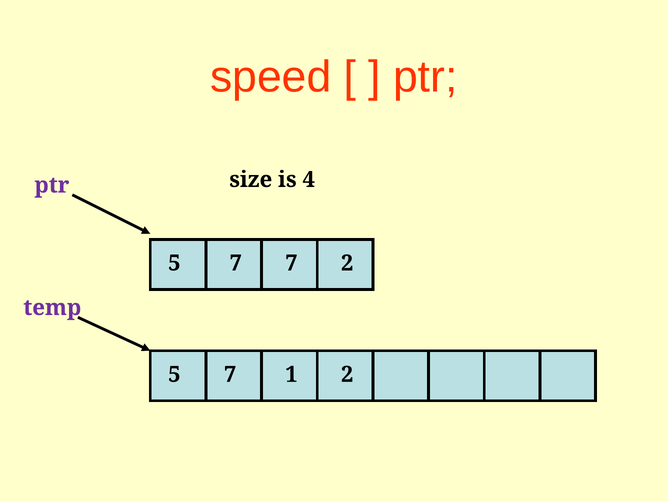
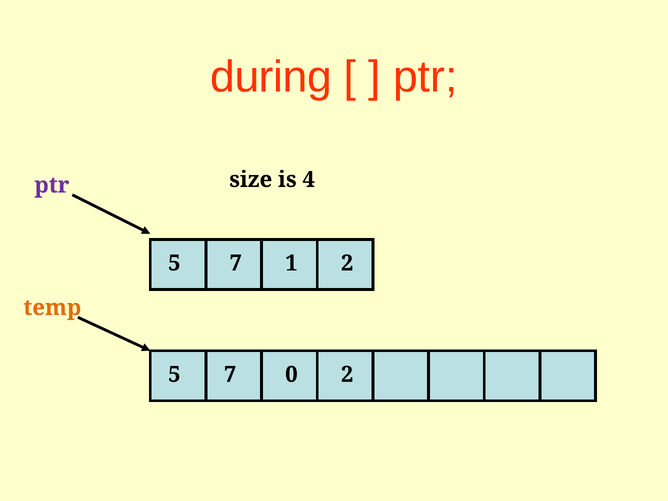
speed: speed -> during
7 7: 7 -> 1
temp colour: purple -> orange
1: 1 -> 0
